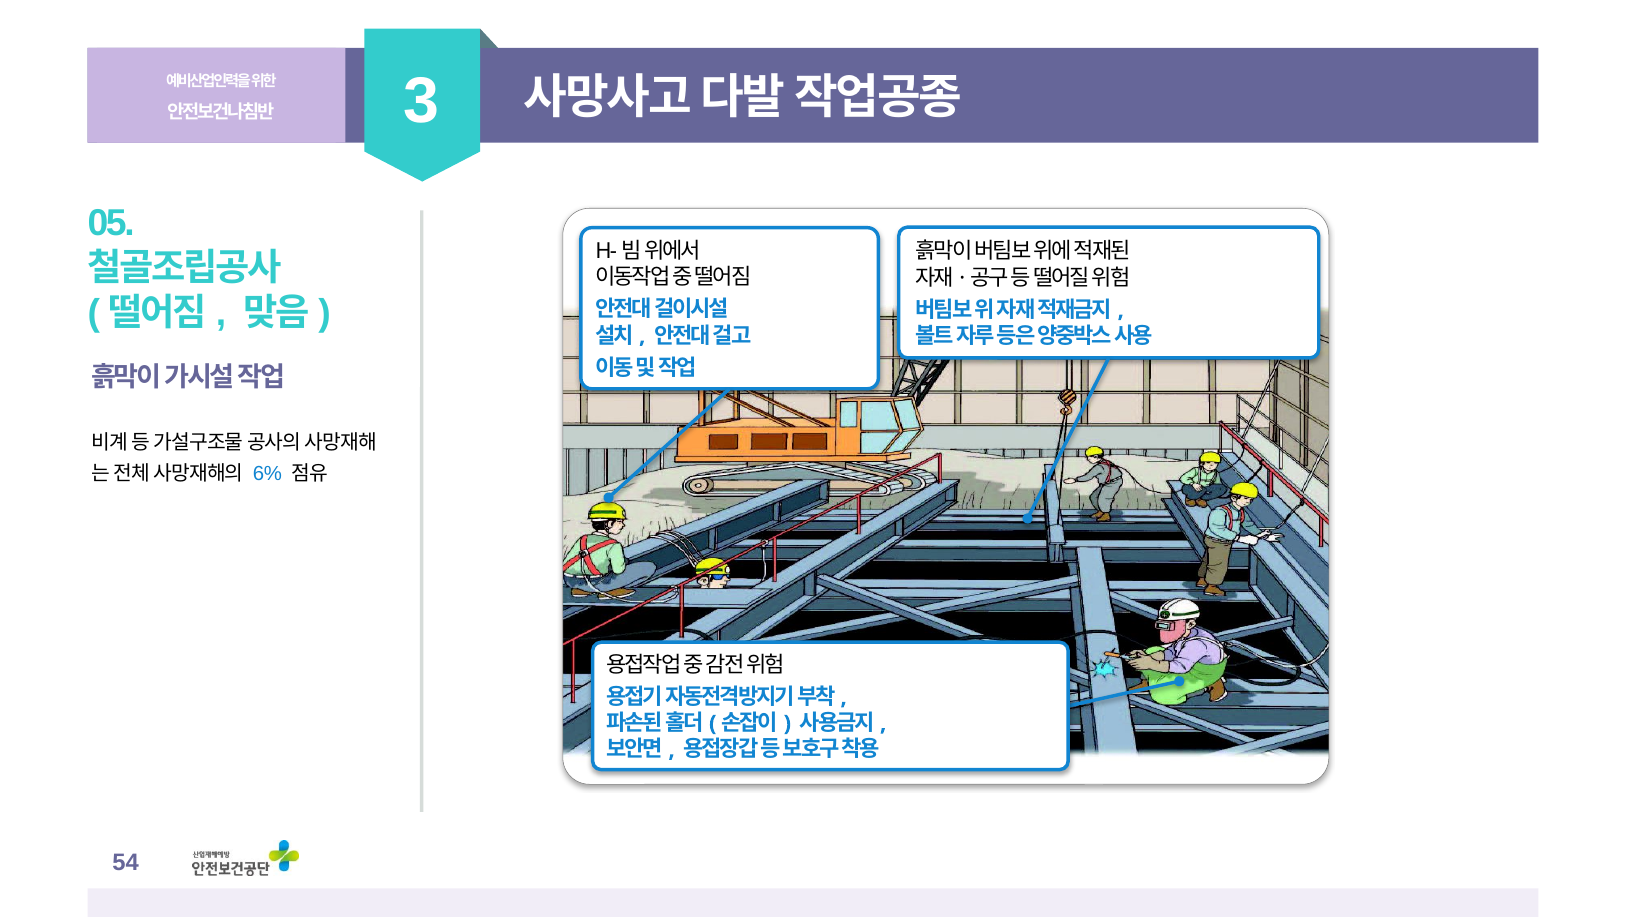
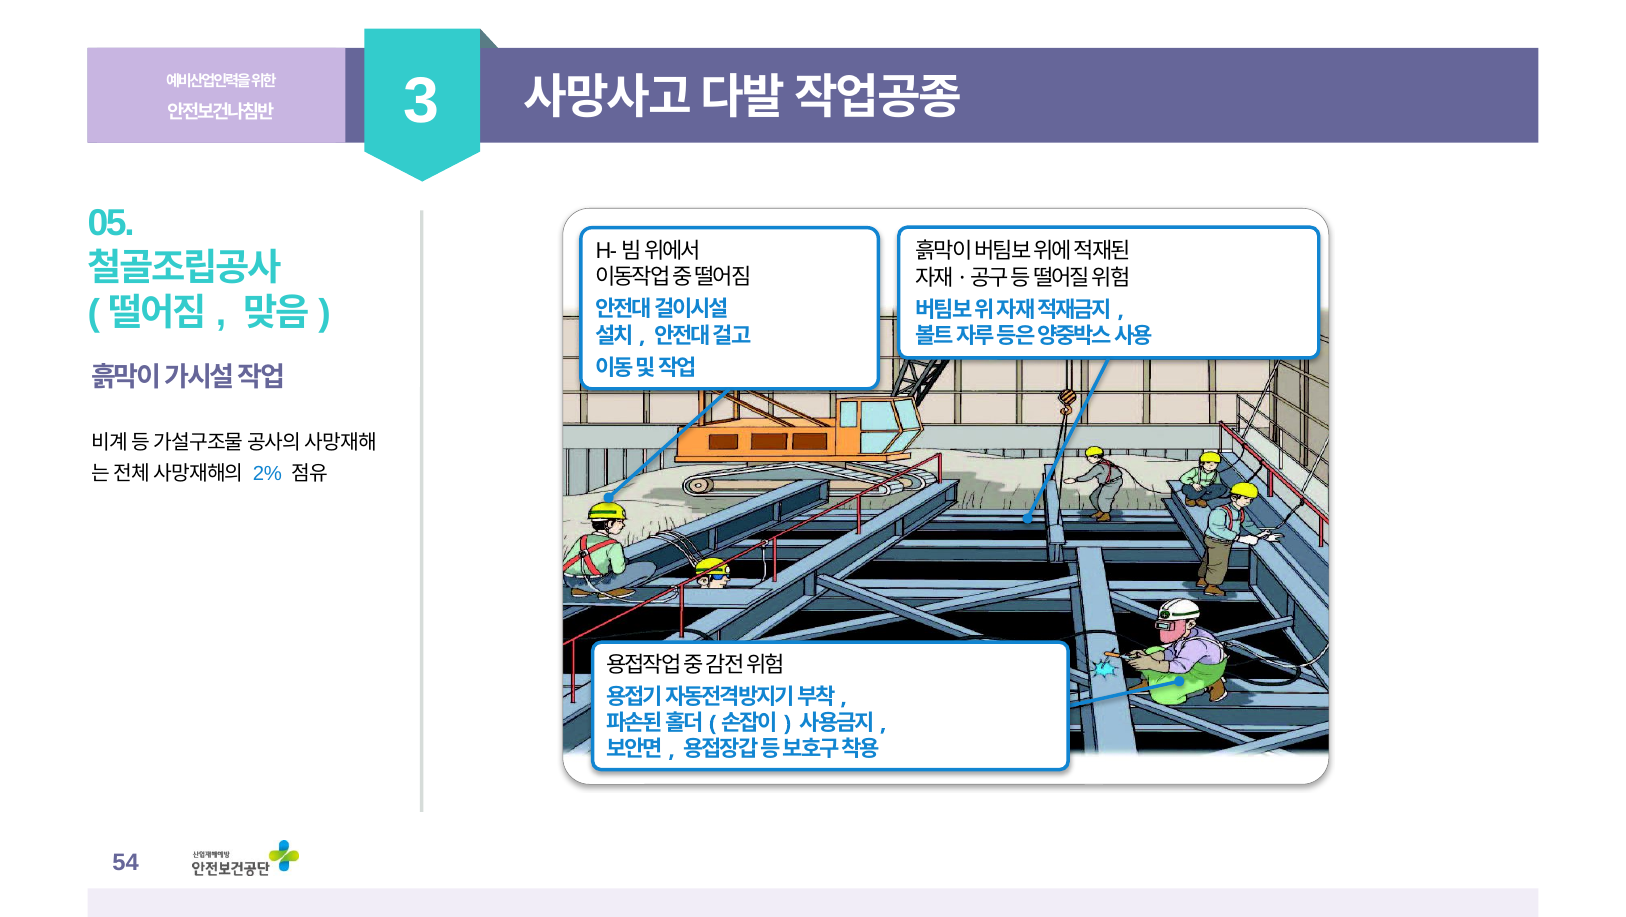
6%: 6% -> 2%
